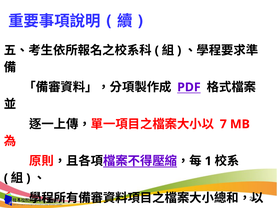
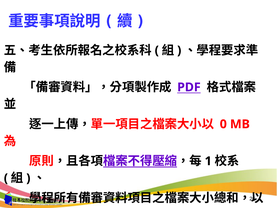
7: 7 -> 0
